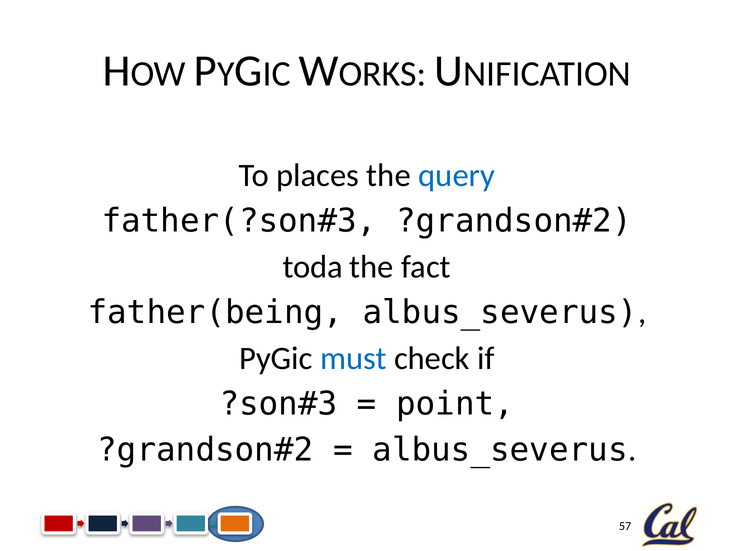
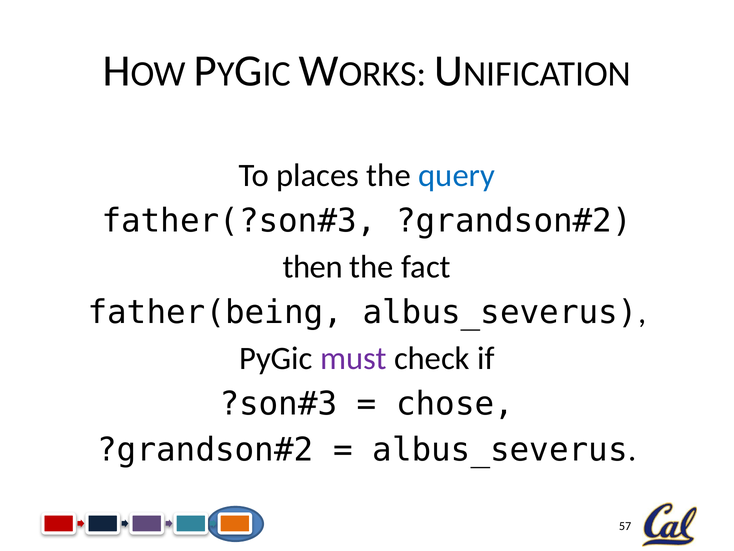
toda: toda -> then
must colour: blue -> purple
point: point -> chose
